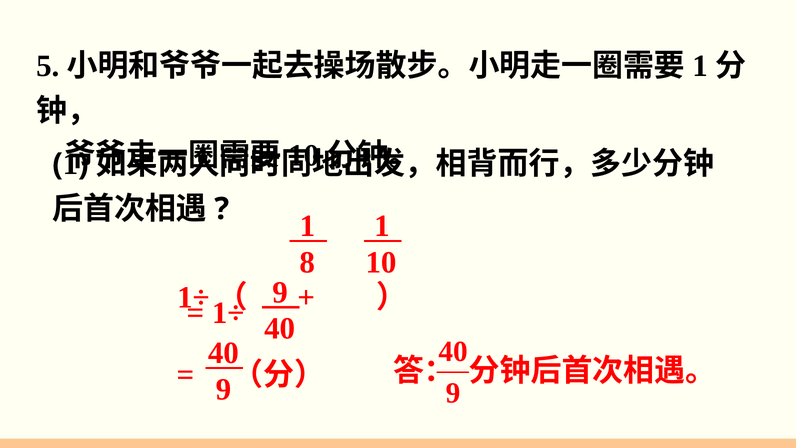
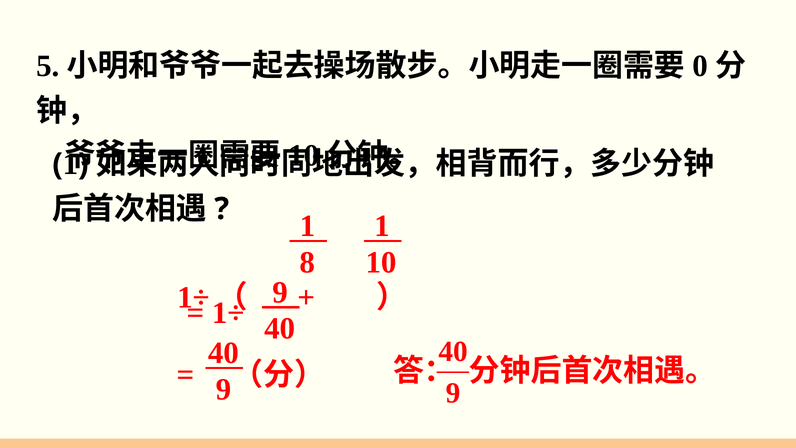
1 at (700, 66): 1 -> 0
